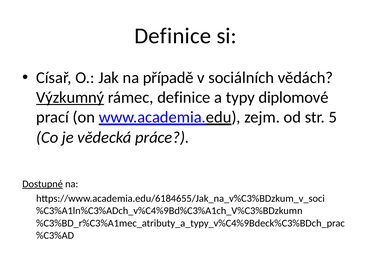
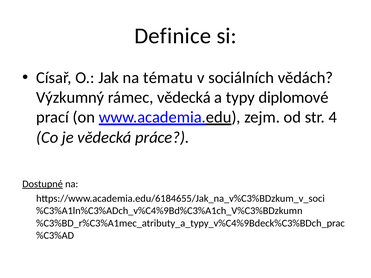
případě: případě -> tématu
Výzkumný underline: present -> none
rámec definice: definice -> vědecká
5: 5 -> 4
